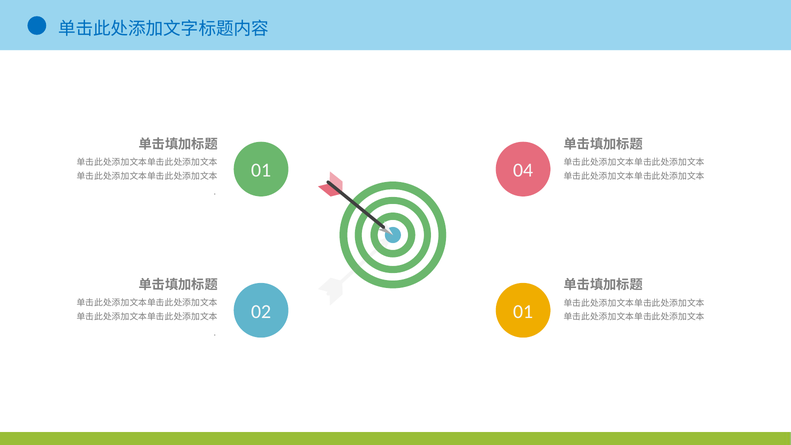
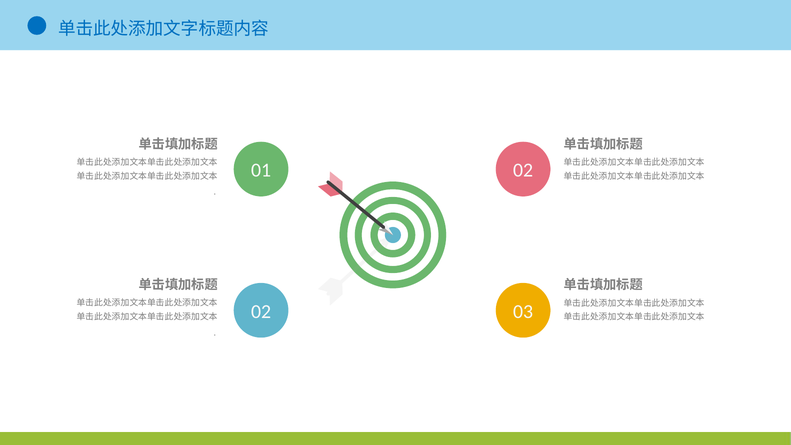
01 04: 04 -> 02
02 01: 01 -> 03
